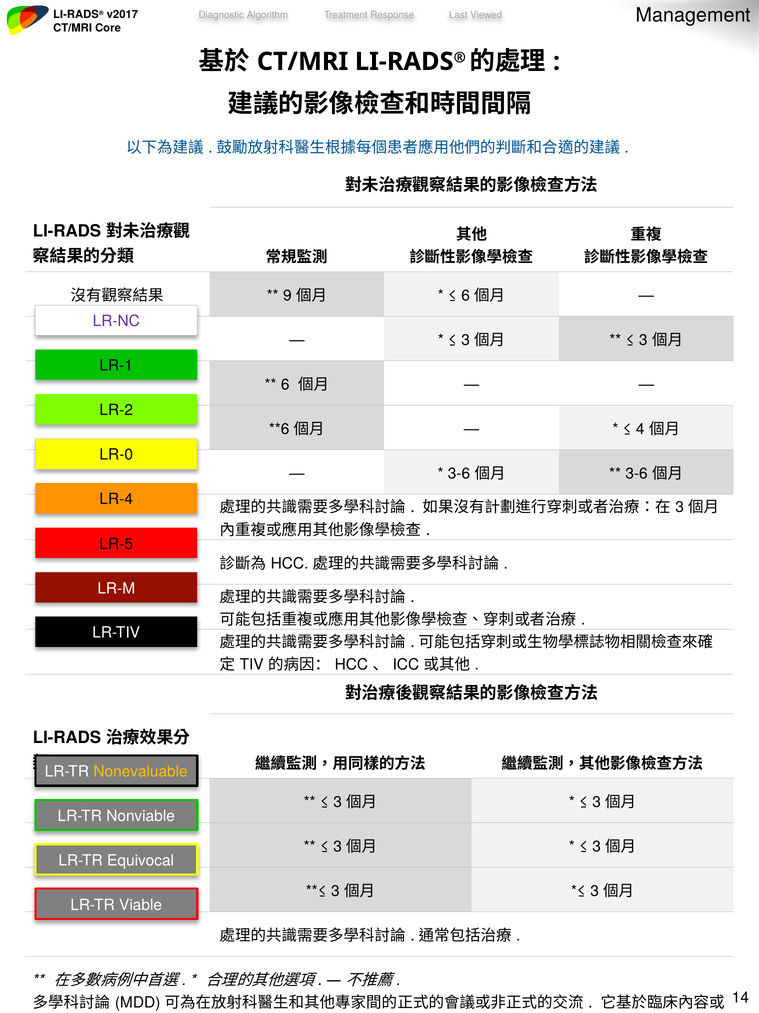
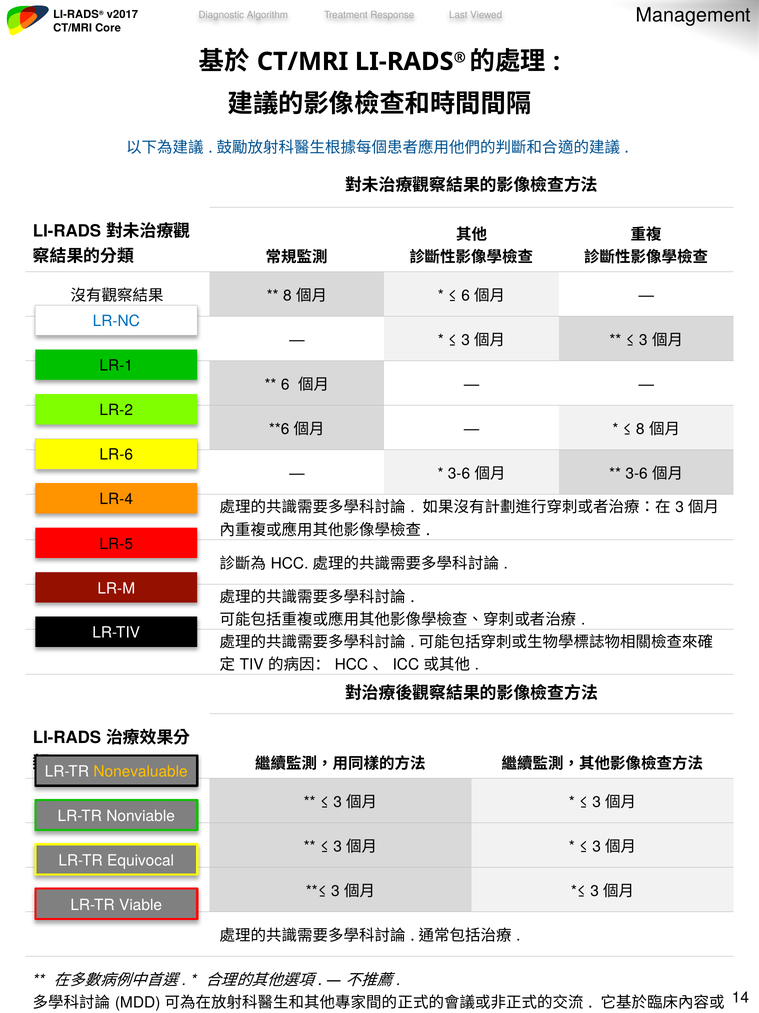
9 at (287, 295): 9 -> 8
LR-NC colour: purple -> blue
4 at (640, 429): 4 -> 8
LR-0: LR-0 -> LR-6
